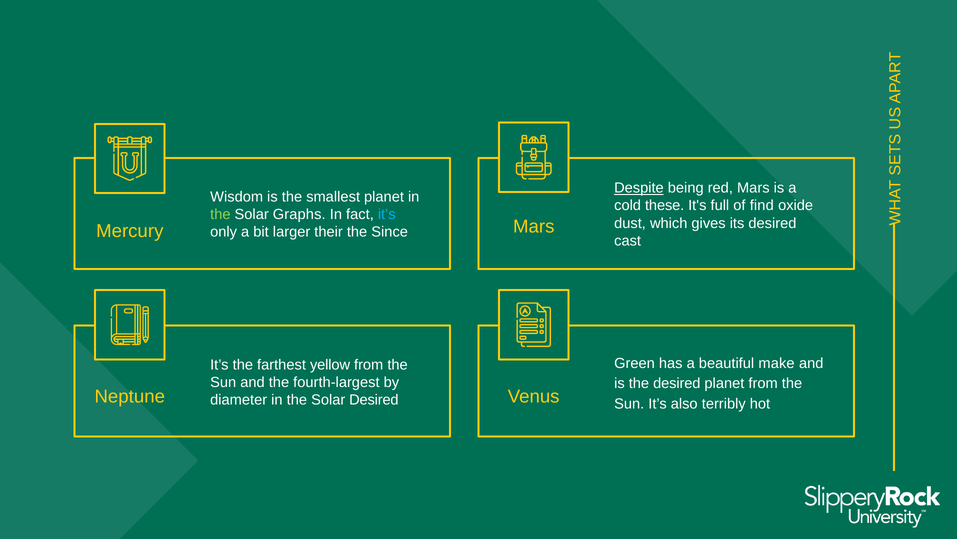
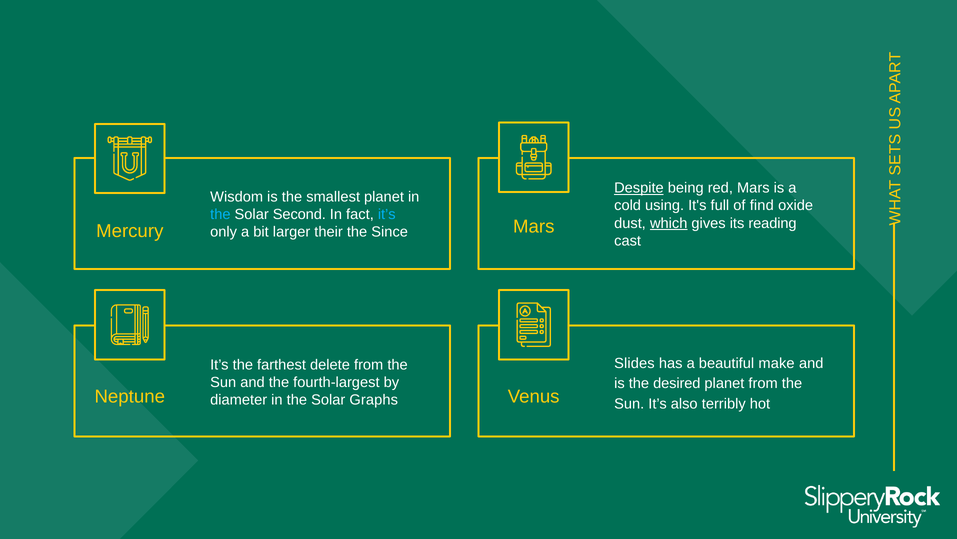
these: these -> using
the at (220, 214) colour: light green -> light blue
Graphs: Graphs -> Second
which underline: none -> present
its desired: desired -> reading
Green: Green -> Slides
yellow: yellow -> delete
Solar Desired: Desired -> Graphs
